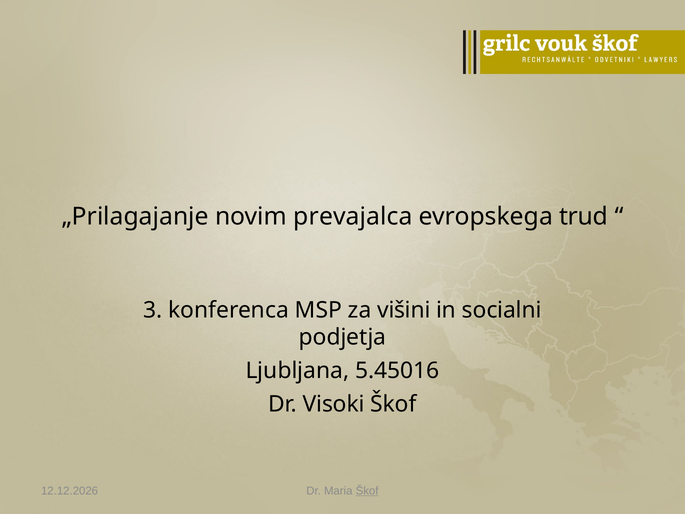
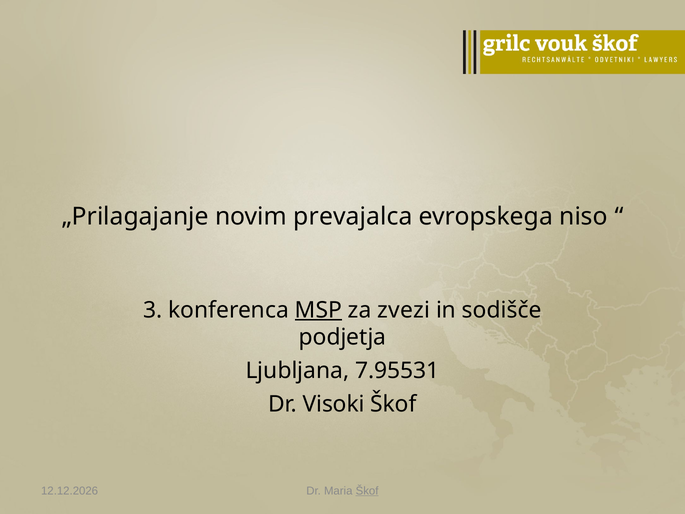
trud: trud -> niso
MSP underline: none -> present
višini: višini -> zvezi
socialni: socialni -> sodišče
5.45016: 5.45016 -> 7.95531
